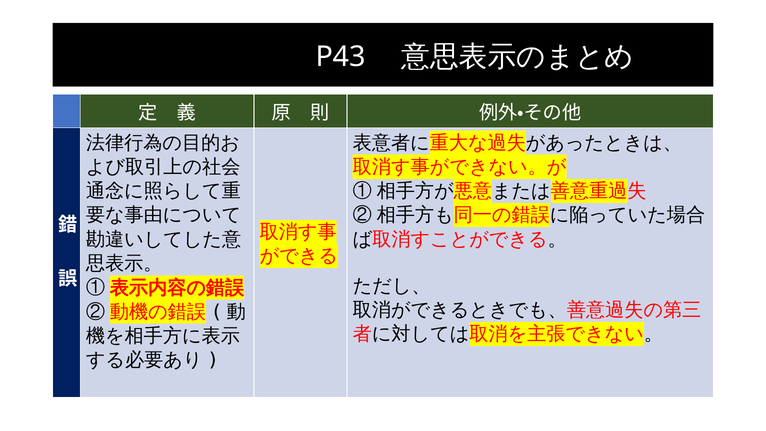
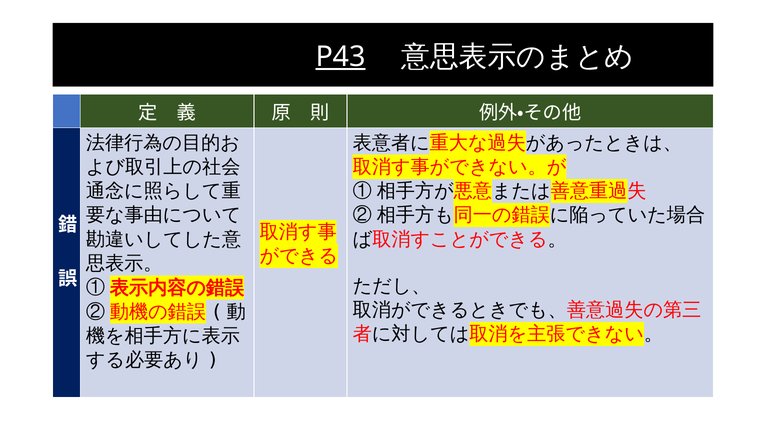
P43 underline: none -> present
